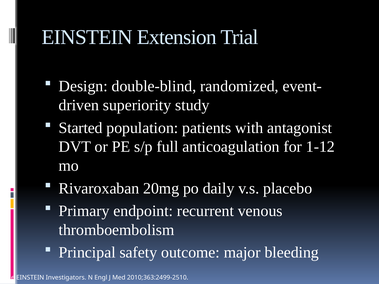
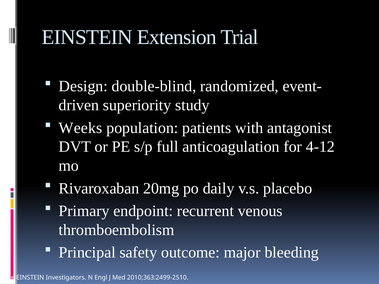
Started: Started -> Weeks
1-12: 1-12 -> 4-12
